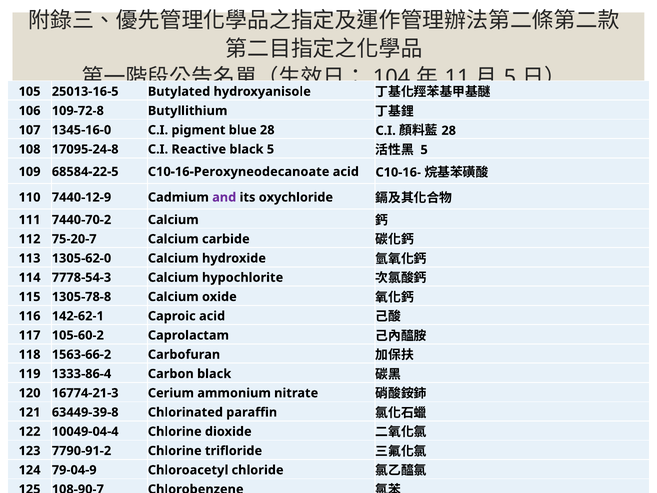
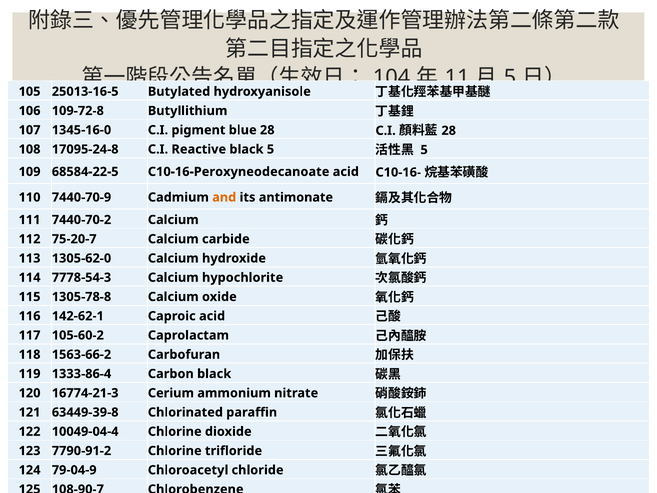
7440-12-9: 7440-12-9 -> 7440-70-9
and colour: purple -> orange
oxychloride: oxychloride -> antimonate
